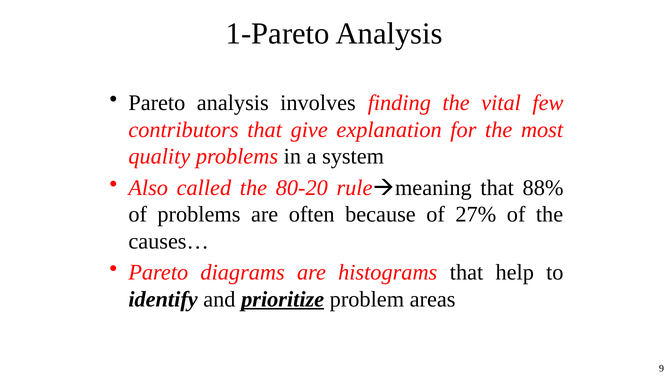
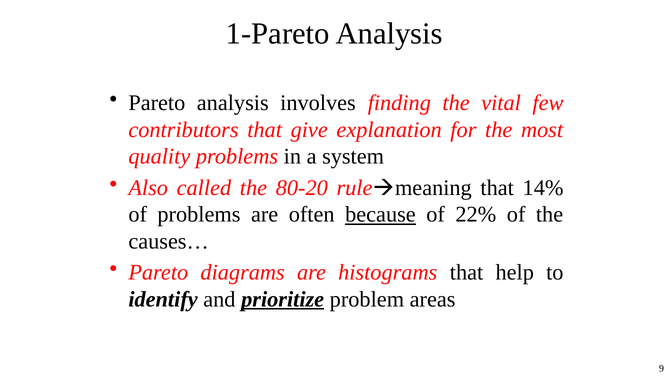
88%: 88% -> 14%
because underline: none -> present
27%: 27% -> 22%
